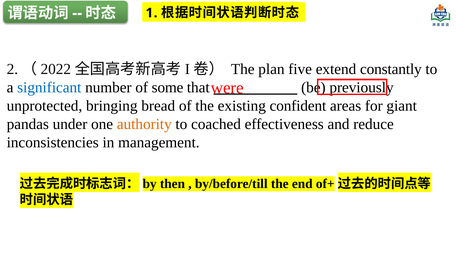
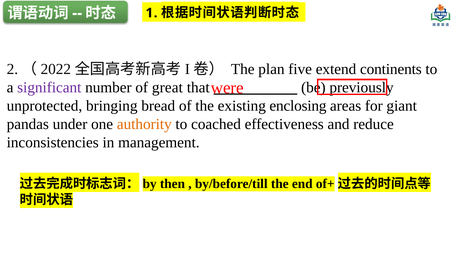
constantly: constantly -> continents
significant colour: blue -> purple
some: some -> great
confident: confident -> enclosing
